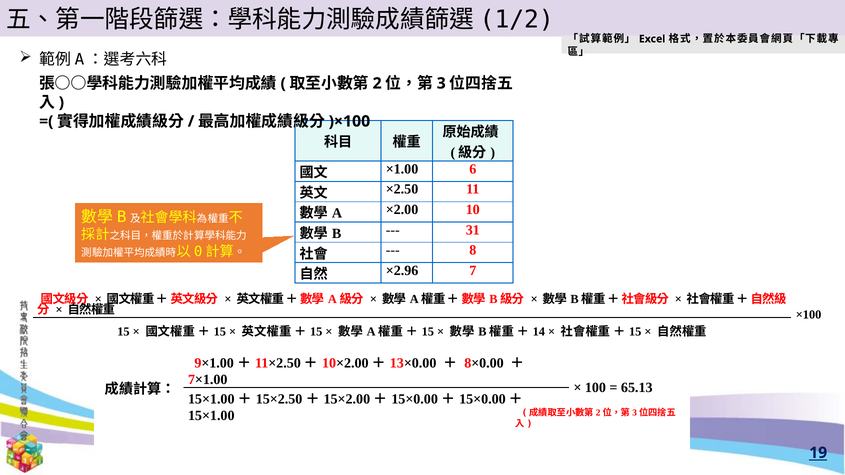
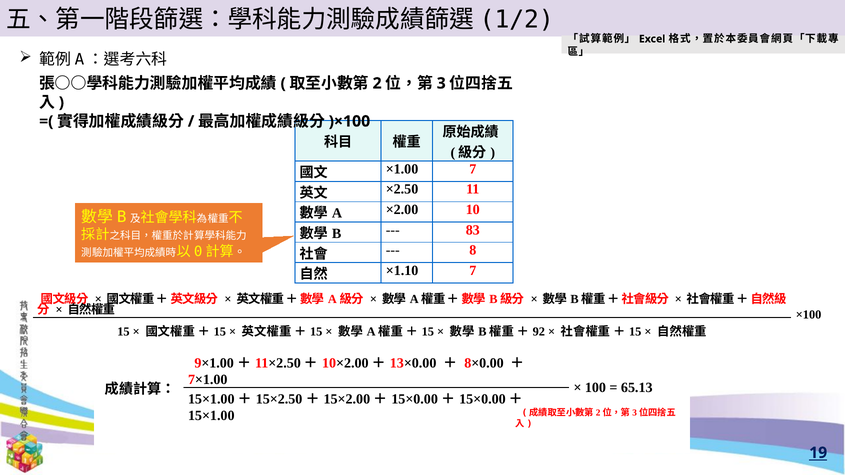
×1.00 6: 6 -> 7
31: 31 -> 83
×2.96: ×2.96 -> ×1.10
14: 14 -> 92
